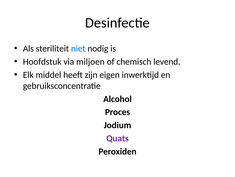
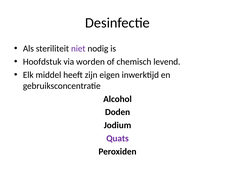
niet colour: blue -> purple
miljoen: miljoen -> worden
Proces: Proces -> Doden
